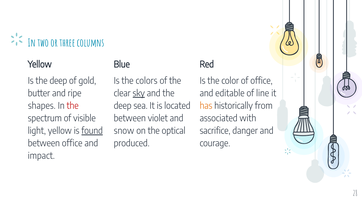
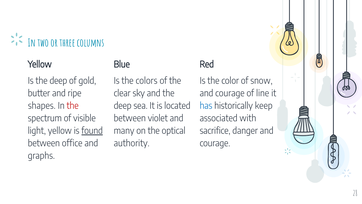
of office: office -> snow
sky underline: present -> none
editable at (230, 93): editable -> courage
has colour: orange -> blue
from: from -> keep
snow: snow -> many
produced: produced -> authority
impact: impact -> graphs
